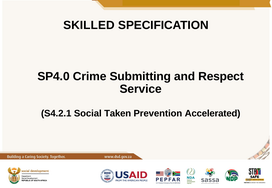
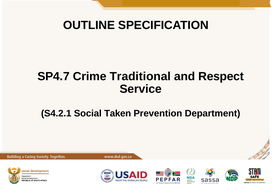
SKILLED: SKILLED -> OUTLINE
SP4.0: SP4.0 -> SP4.7
Submitting: Submitting -> Traditional
Accelerated: Accelerated -> Department
